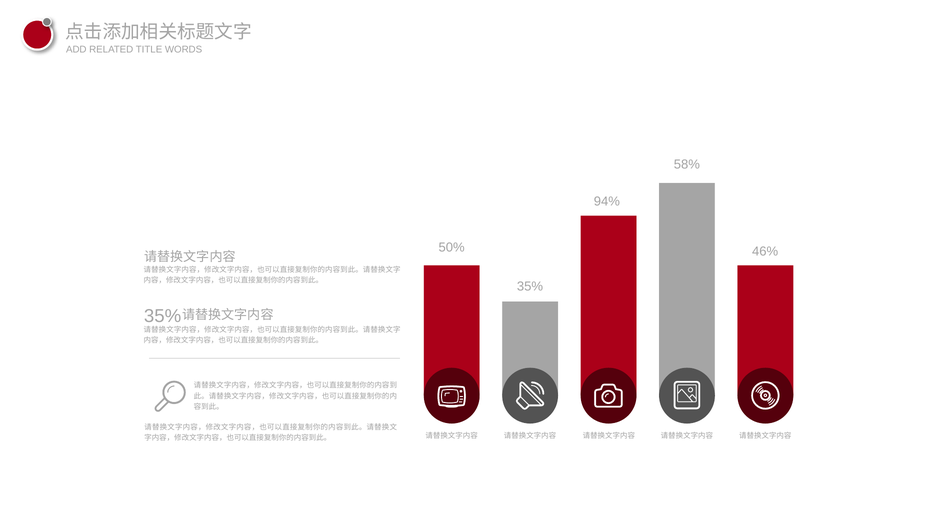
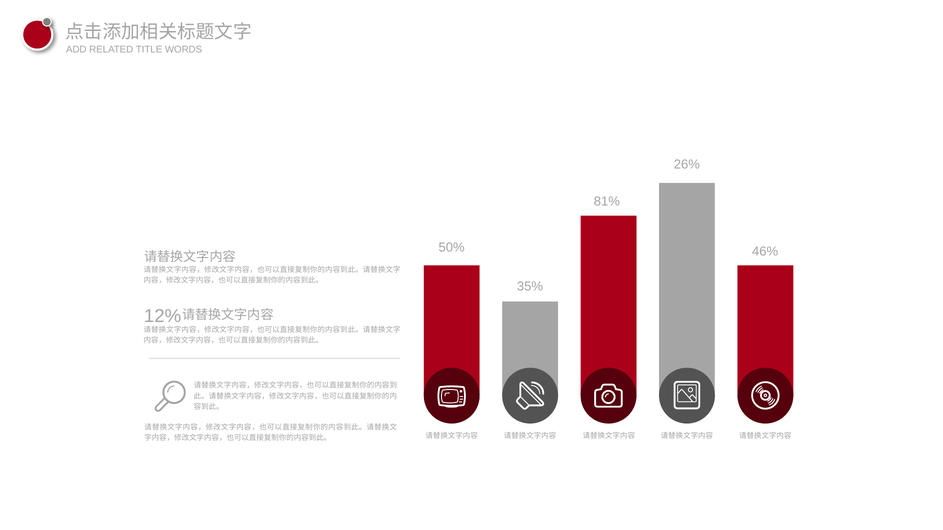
58%: 58% -> 26%
94%: 94% -> 81%
35% at (163, 316): 35% -> 12%
